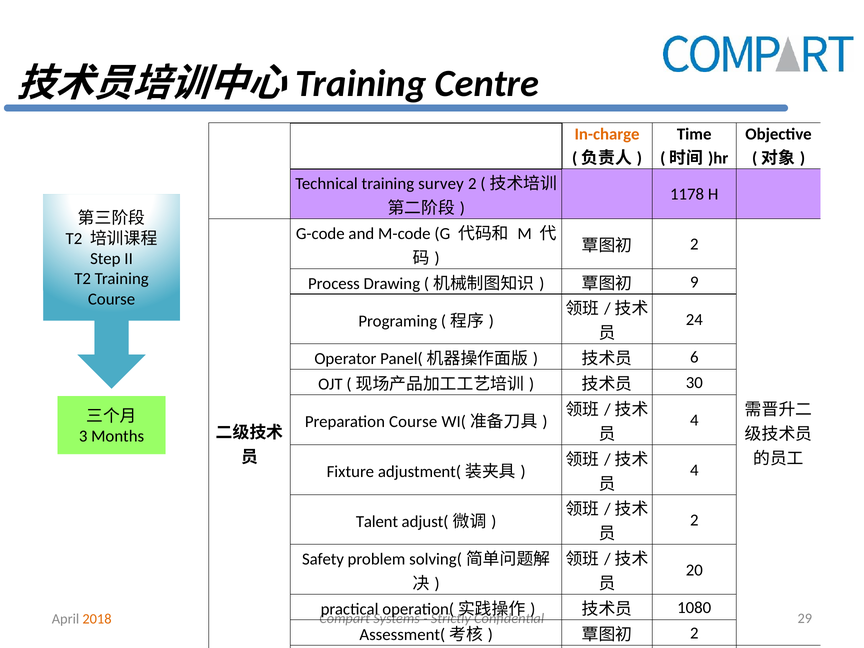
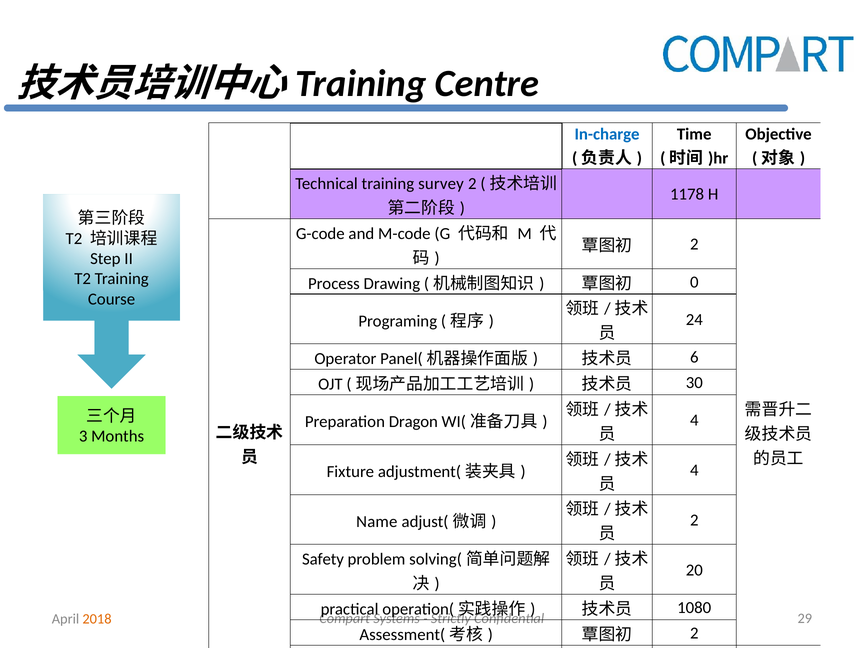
In-charge colour: orange -> blue
9: 9 -> 0
Preparation Course: Course -> Dragon
Talent: Talent -> Name
